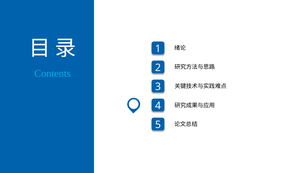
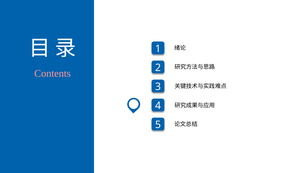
Contents colour: light blue -> pink
